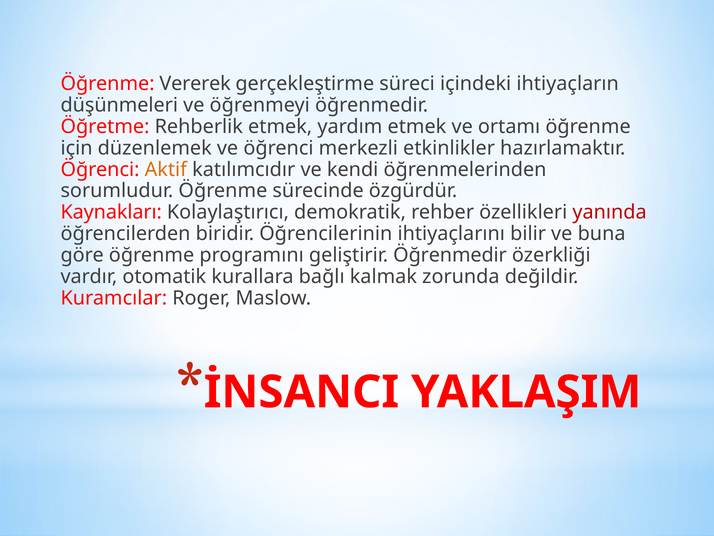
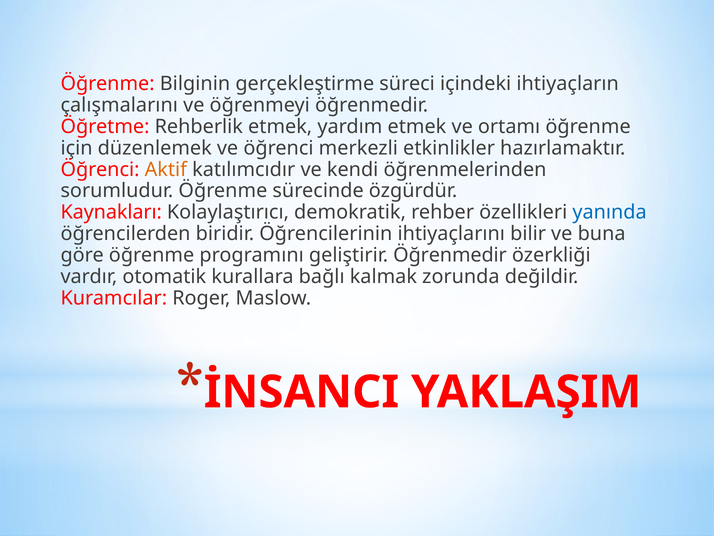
Vererek: Vererek -> Bilginin
düşünmeleri: düşünmeleri -> çalışmalarını
yanında colour: red -> blue
